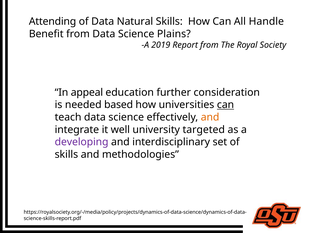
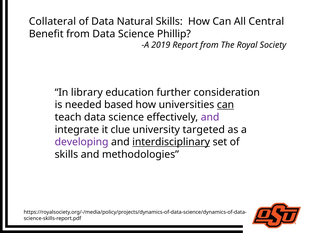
Attending: Attending -> Collateral
Handle: Handle -> Central
Plains: Plains -> Phillip
appeal: appeal -> library
and at (210, 117) colour: orange -> purple
well: well -> clue
interdisciplinary underline: none -> present
